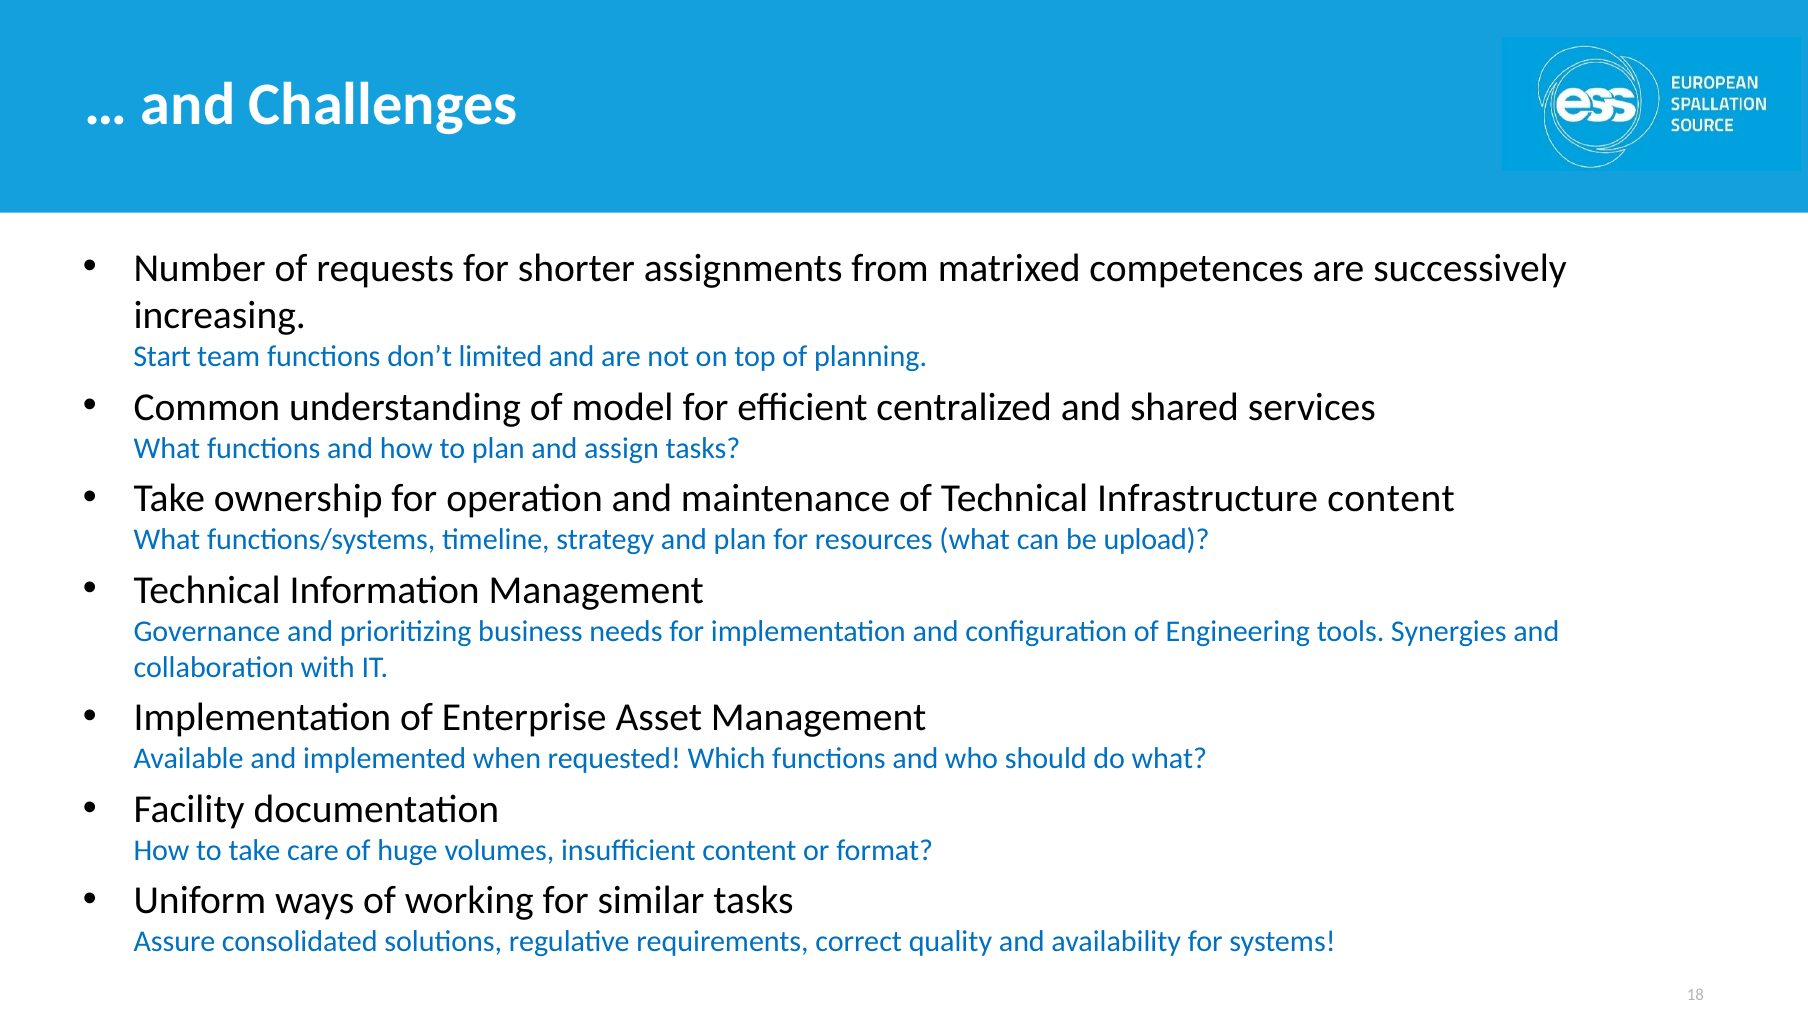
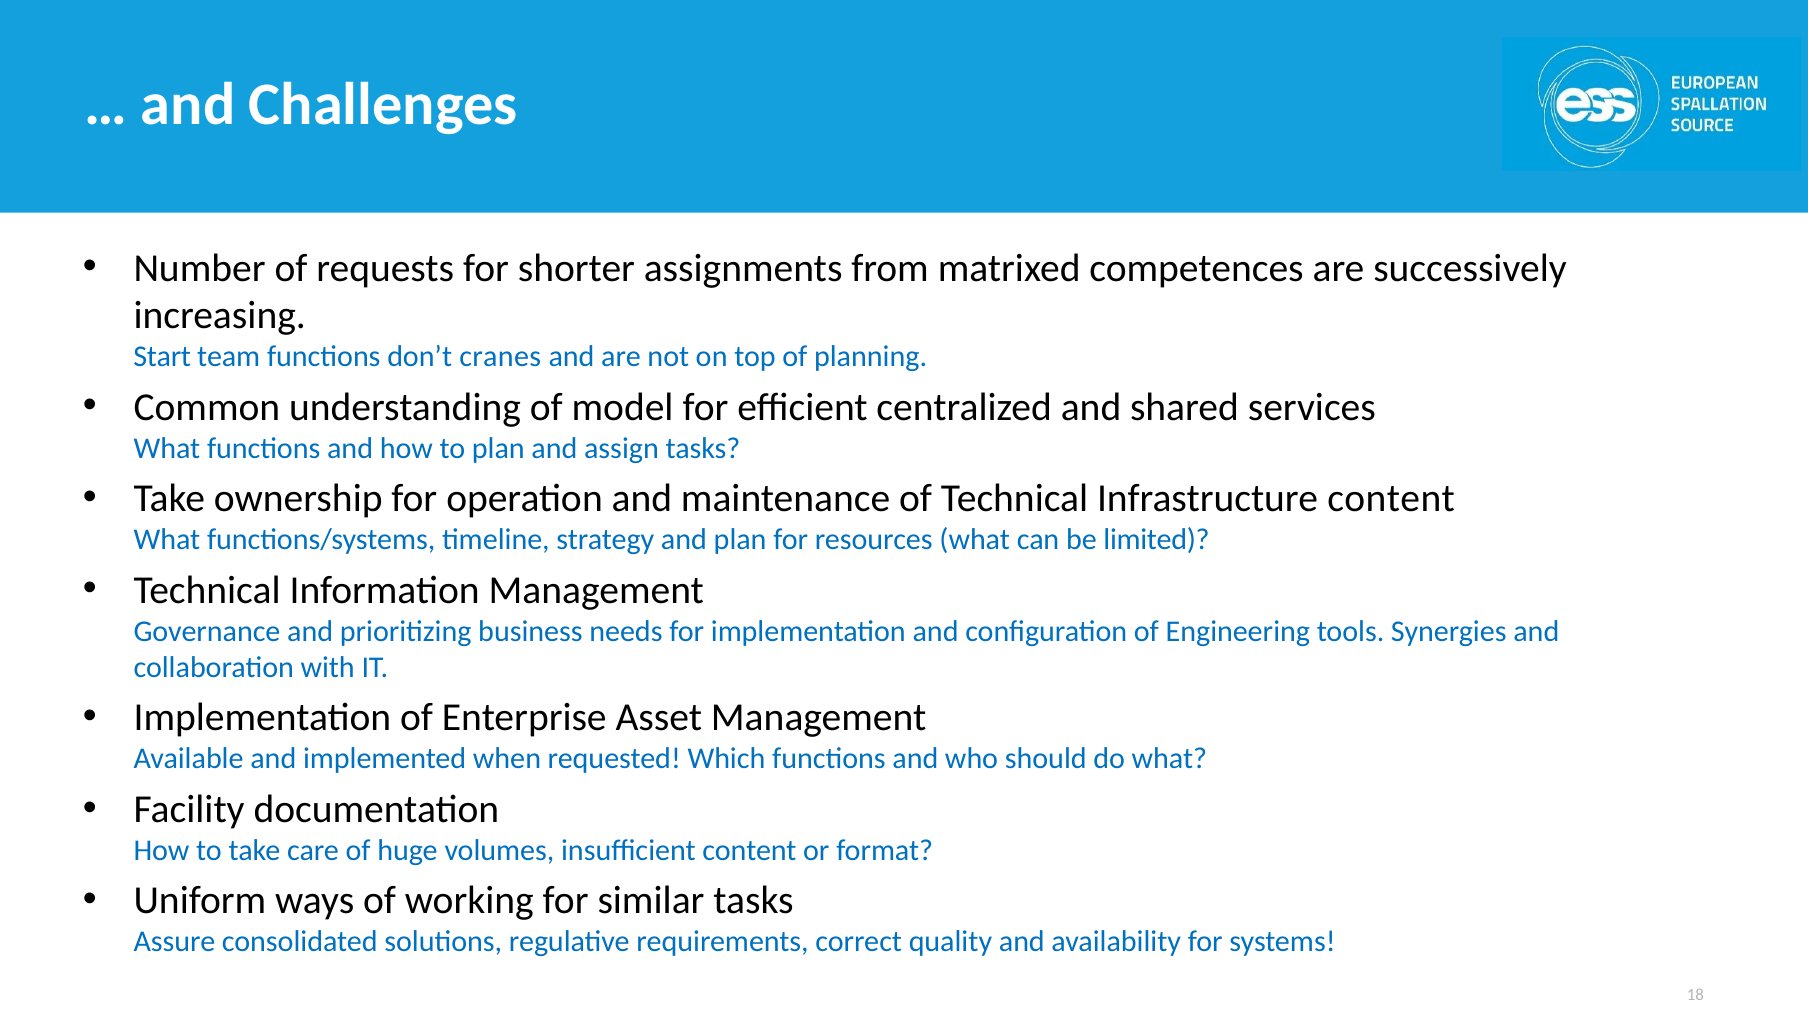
limited: limited -> cranes
upload: upload -> limited
